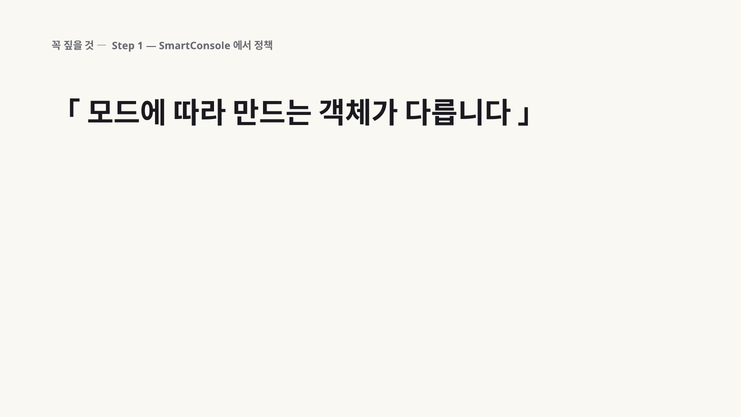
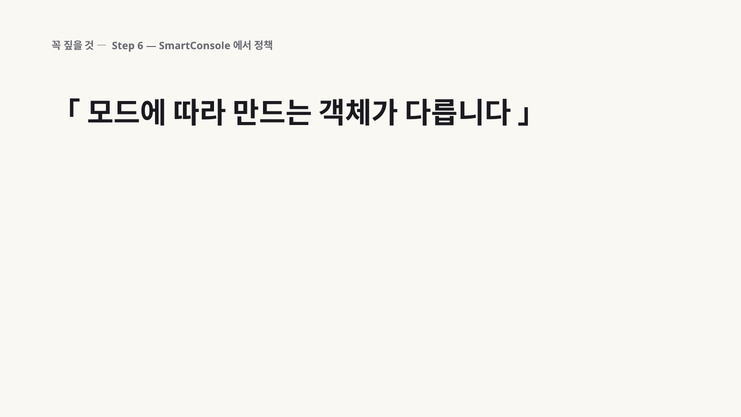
1: 1 -> 6
